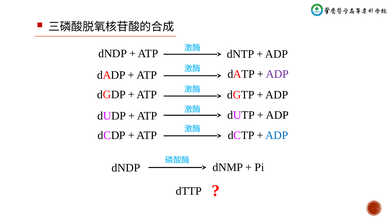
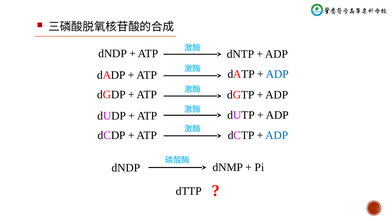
ADP at (277, 74) colour: purple -> blue
